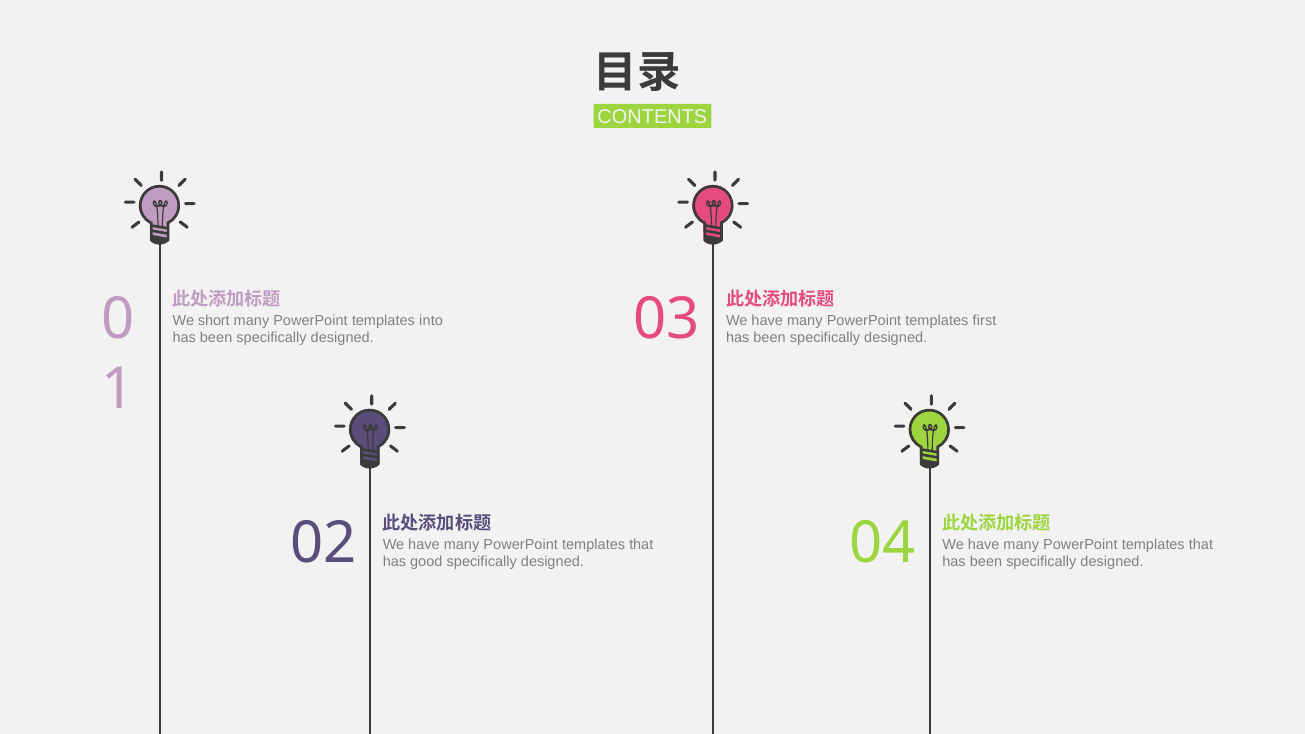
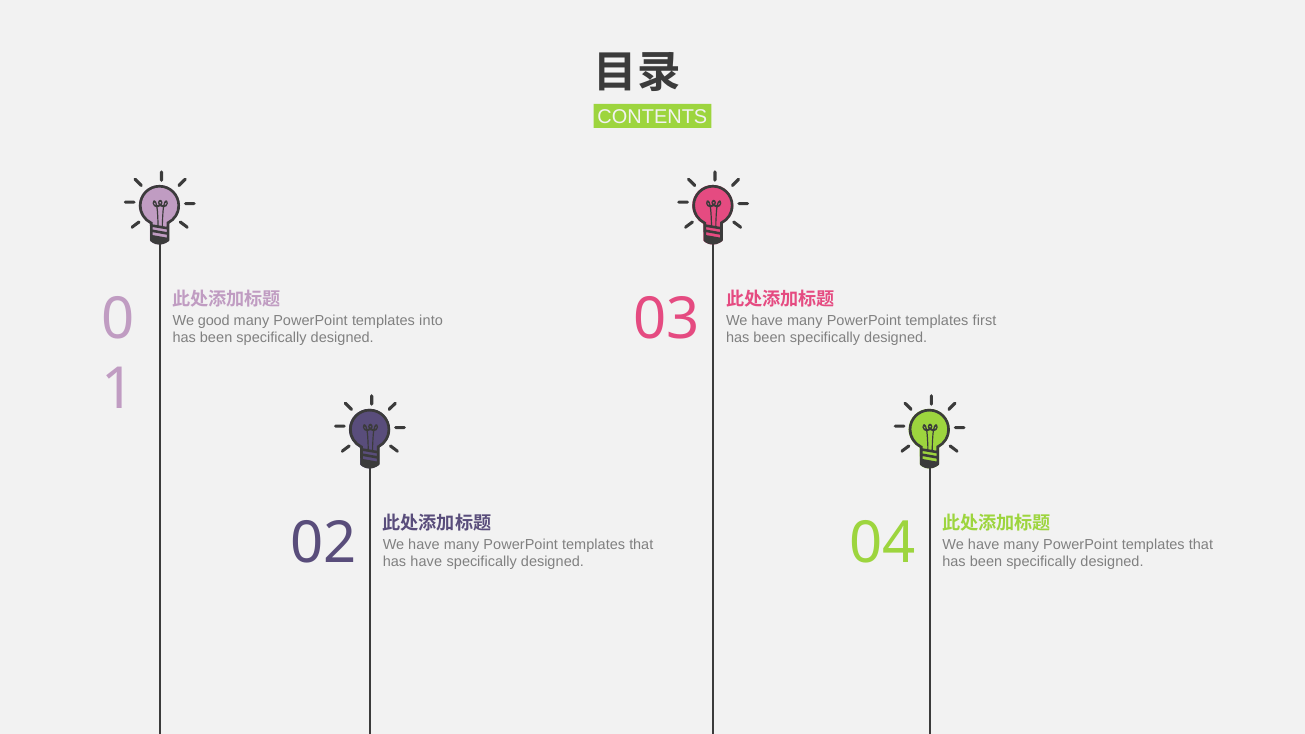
short: short -> good
has good: good -> have
